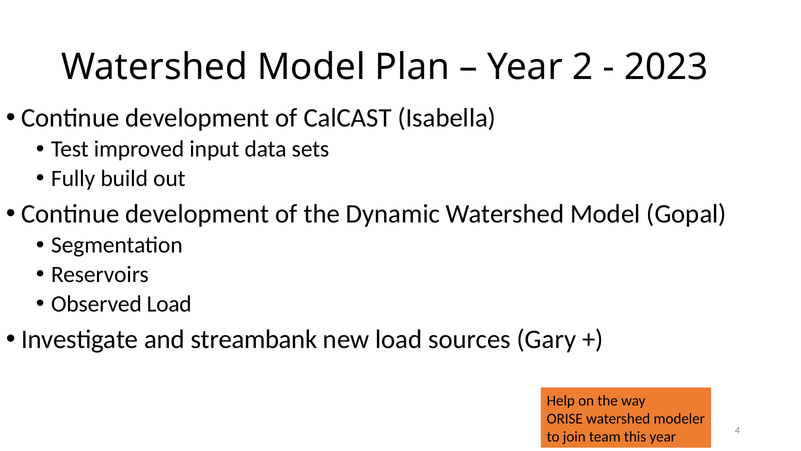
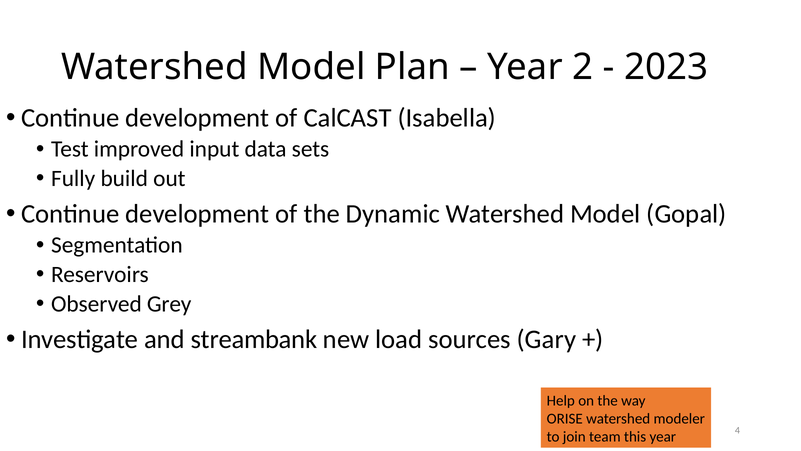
Observed Load: Load -> Grey
